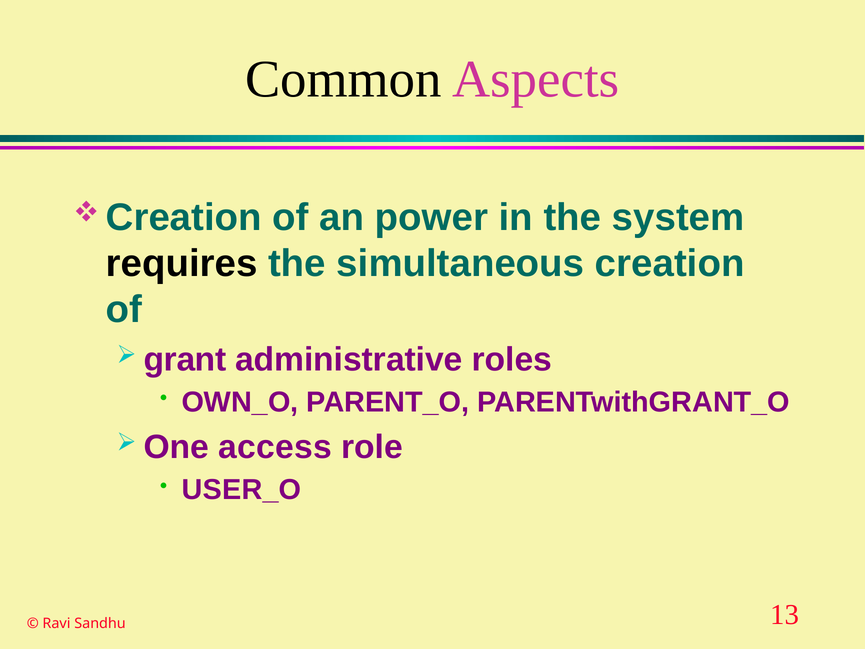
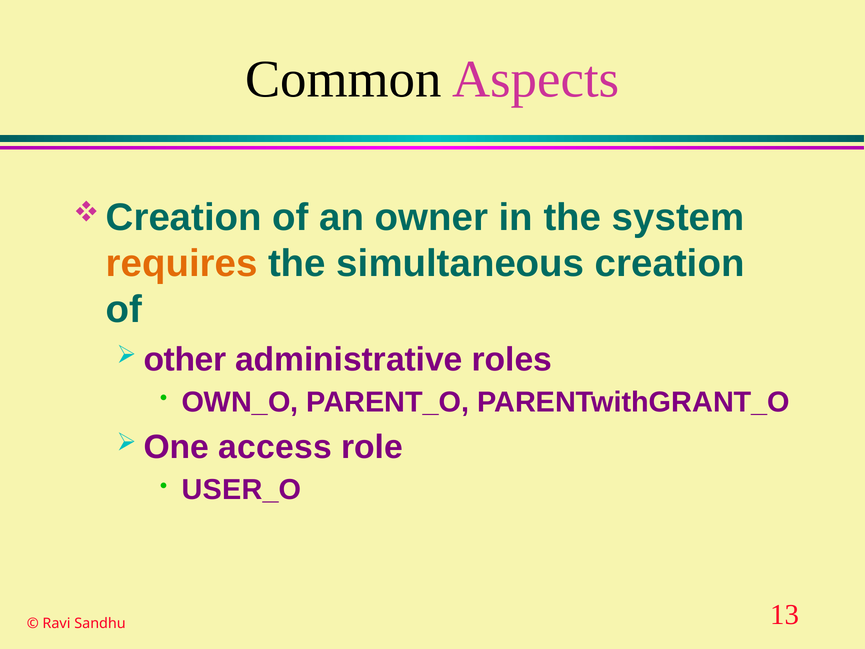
power: power -> owner
requires colour: black -> orange
grant: grant -> other
